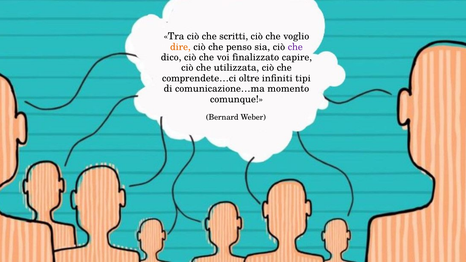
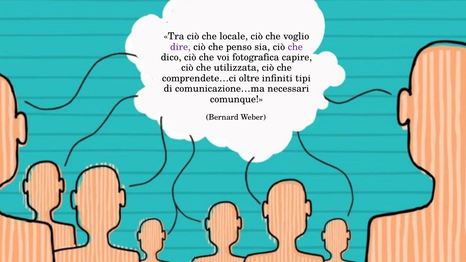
scritti: scritti -> locale
dire colour: orange -> purple
finalizzato: finalizzato -> fotografica
momento: momento -> necessari
